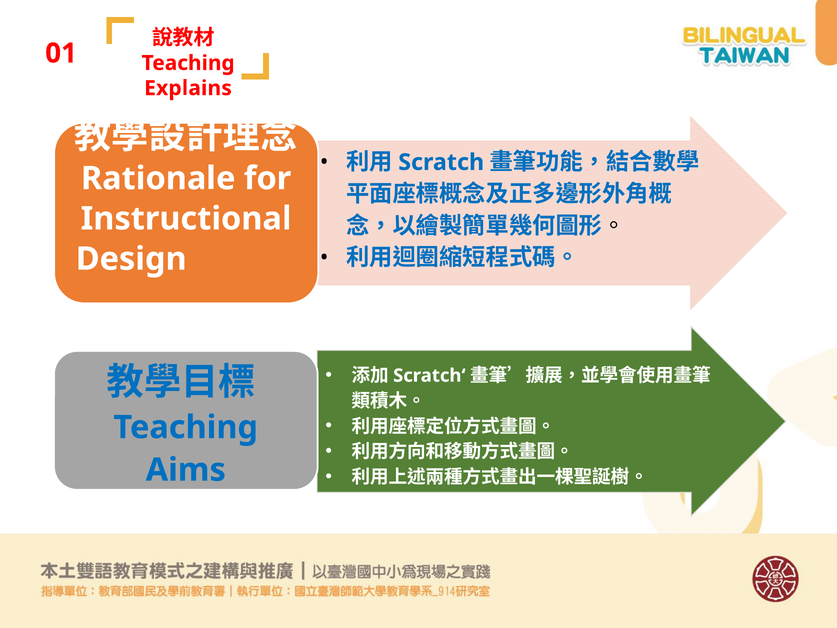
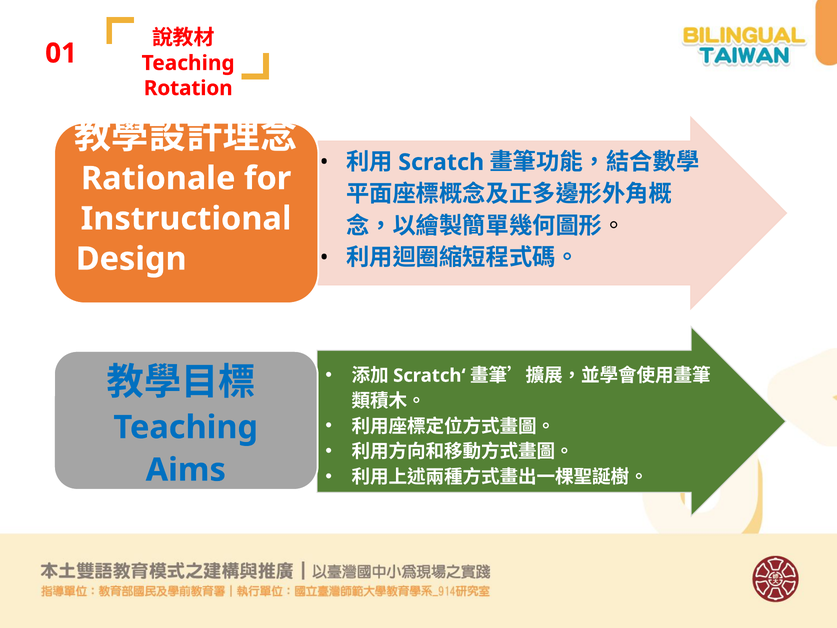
Explains: Explains -> Rotation
